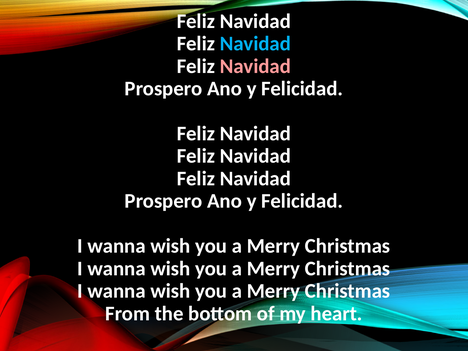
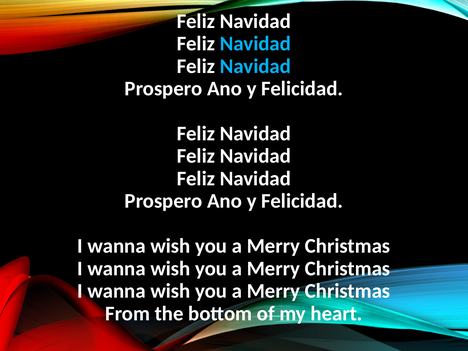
Navidad at (255, 66) colour: pink -> light blue
